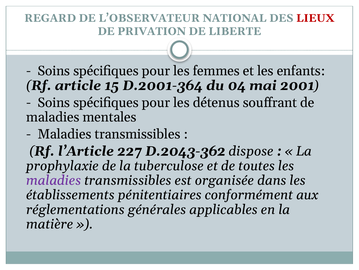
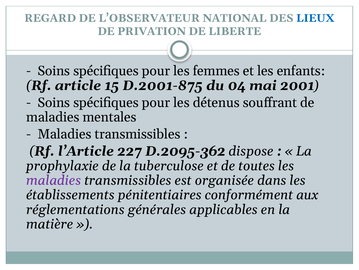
LIEUX colour: red -> blue
D.2001-364: D.2001-364 -> D.2001-875
D.2043-362: D.2043-362 -> D.2095-362
